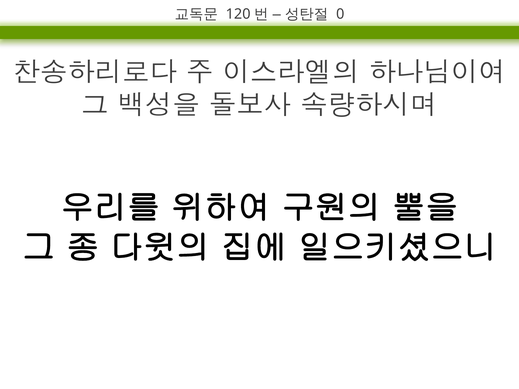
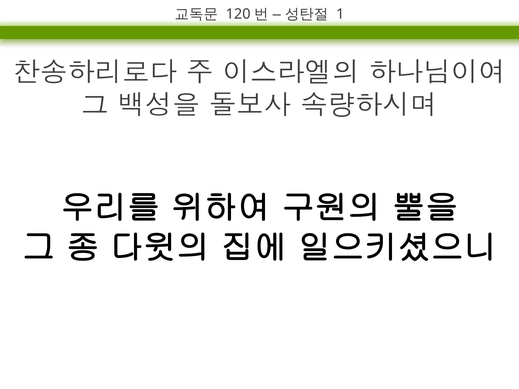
0: 0 -> 1
